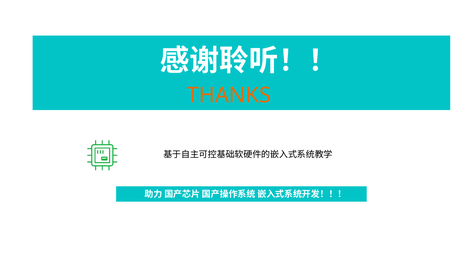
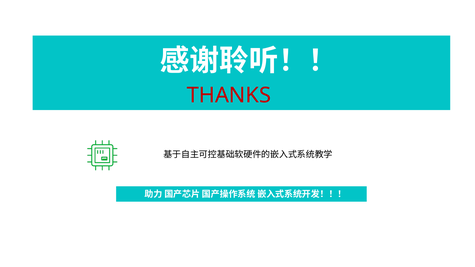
THANKS colour: orange -> red
